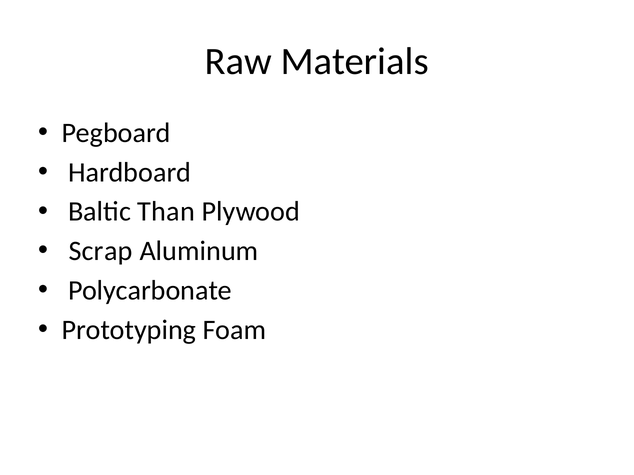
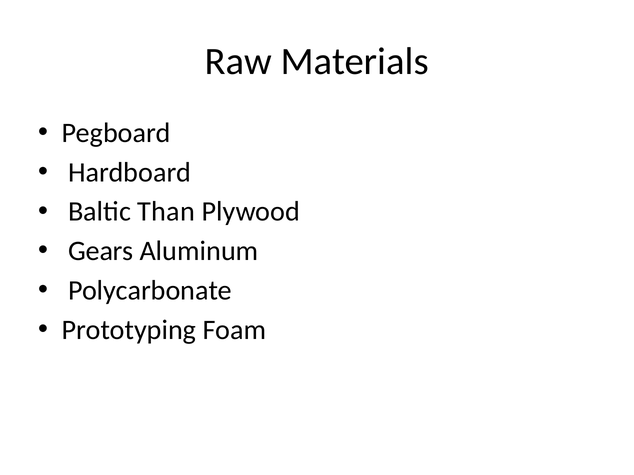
Scrap: Scrap -> Gears
